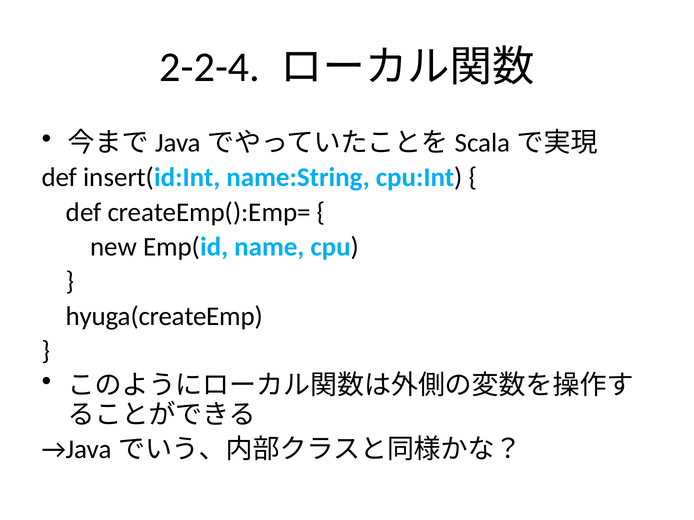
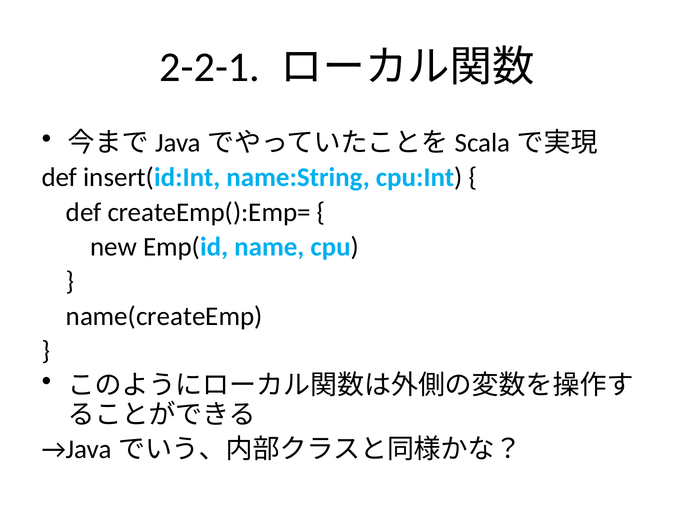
2-2-4: 2-2-4 -> 2-2-1
hyuga(createEmp: hyuga(createEmp -> name(createEmp
